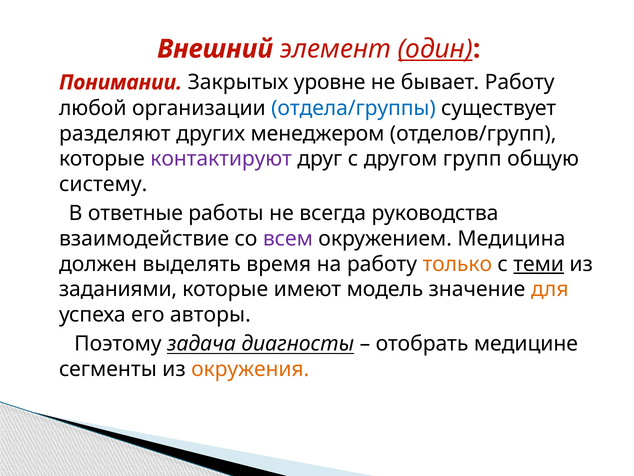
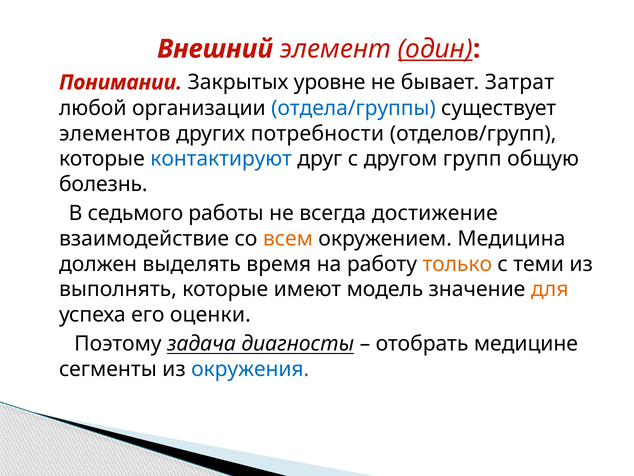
бывает Работу: Работу -> Затрат
разделяют: разделяют -> элементов
менеджером: менеджером -> потребности
контактируют colour: purple -> blue
систему: систему -> болезнь
ответные: ответные -> седьмого
руководства: руководства -> достижение
всем colour: purple -> orange
теми underline: present -> none
заданиями: заданиями -> выполнять
авторы: авторы -> оценки
окружения colour: orange -> blue
